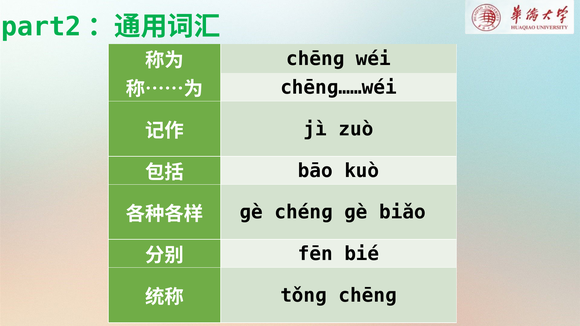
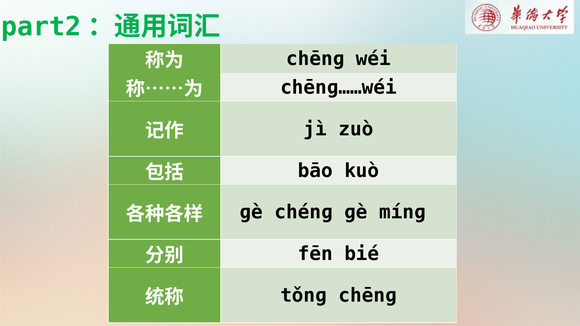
biǎo: biǎo -> mínɡ
